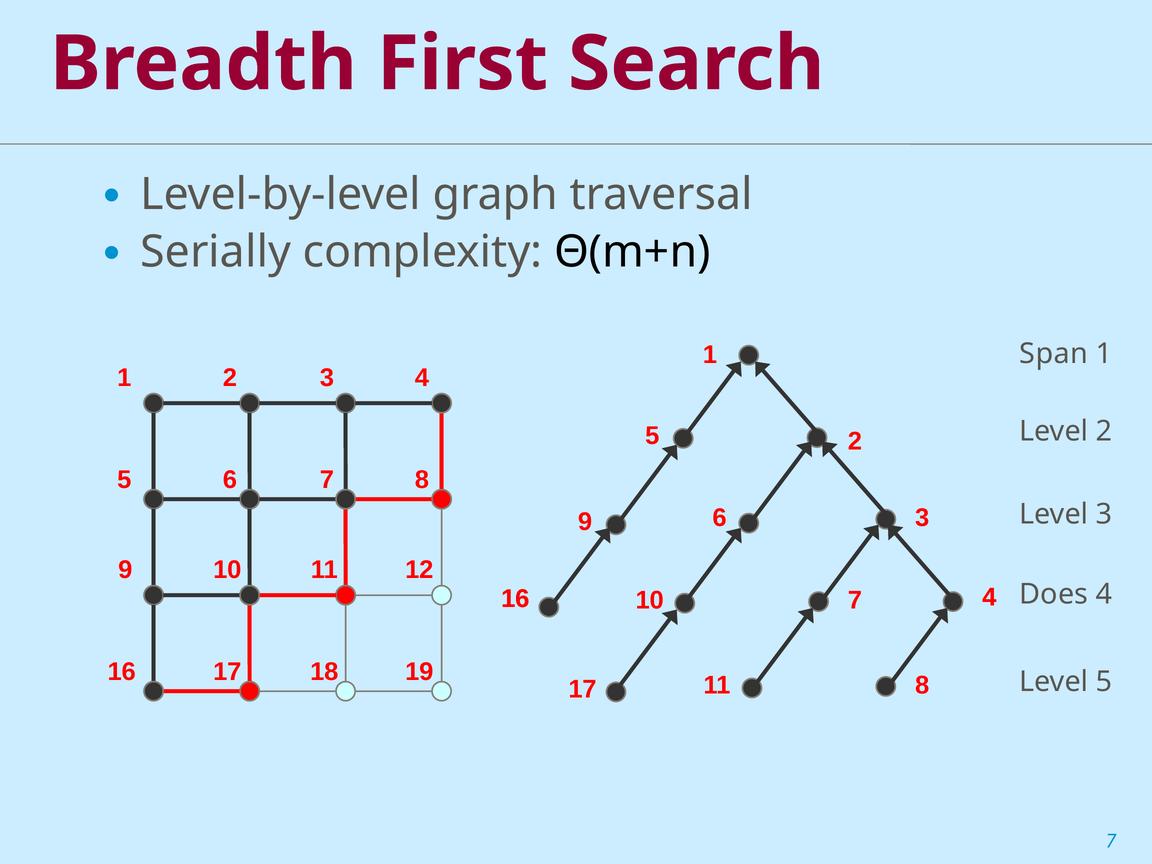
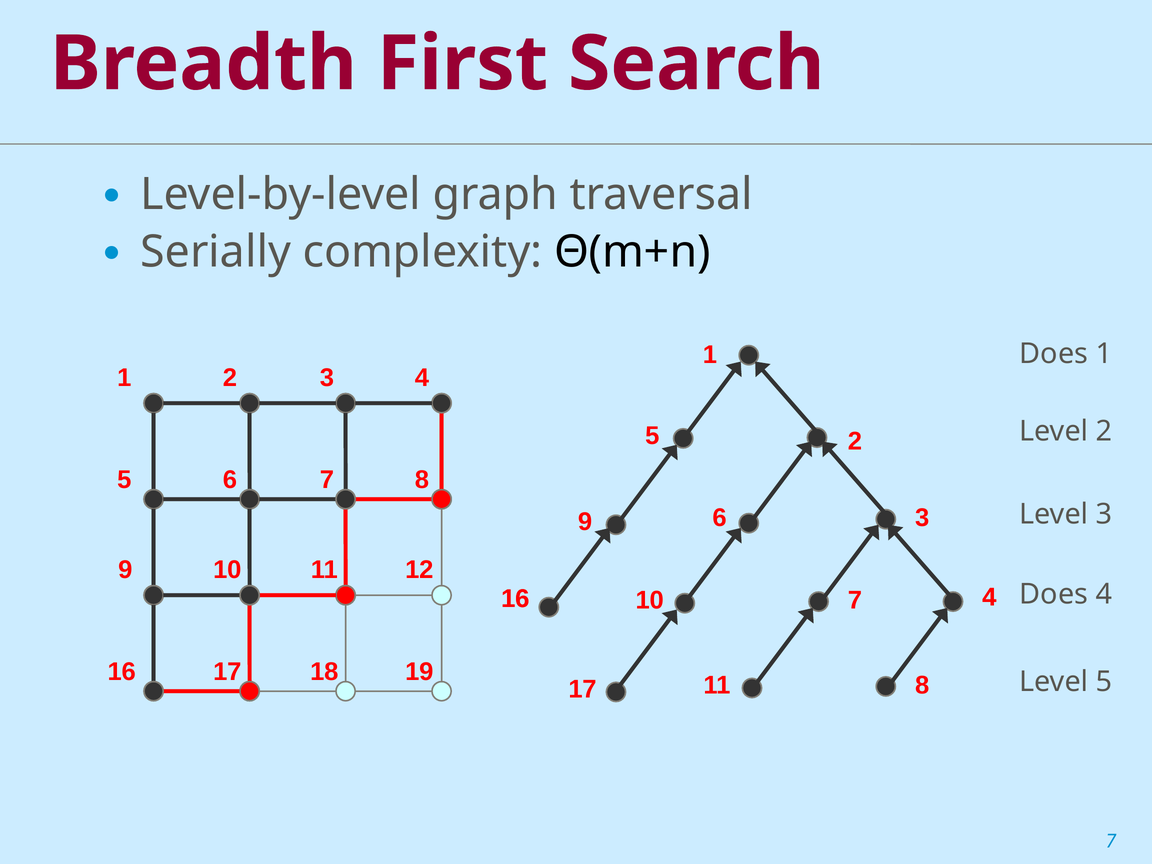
Span at (1054, 354): Span -> Does
